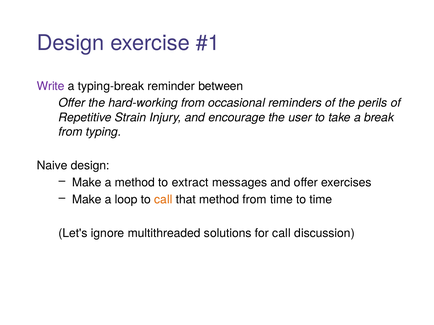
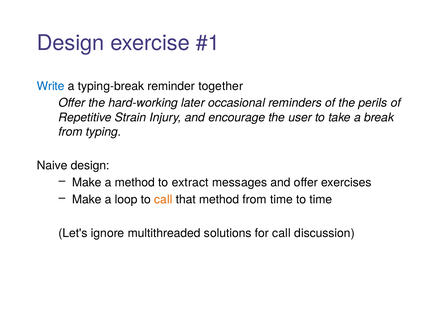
Write colour: purple -> blue
between: between -> together
hard-working from: from -> later
